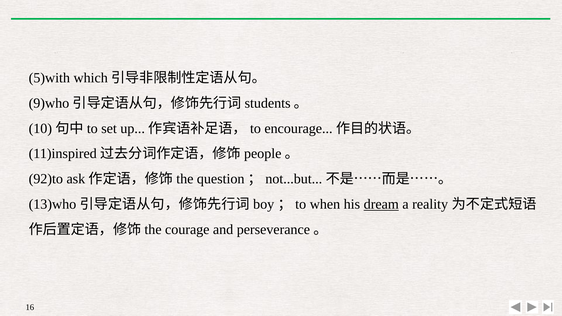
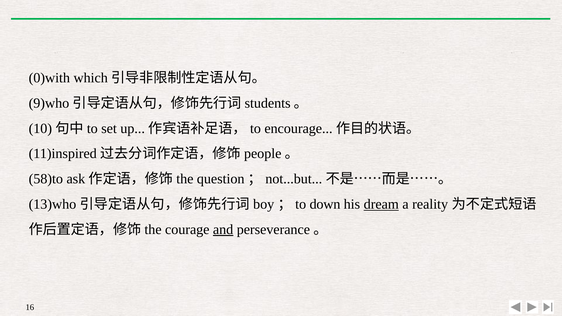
5)with: 5)with -> 0)with
92)to: 92)to -> 58)to
when: when -> down
and underline: none -> present
